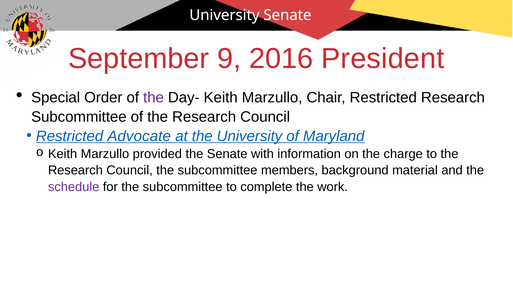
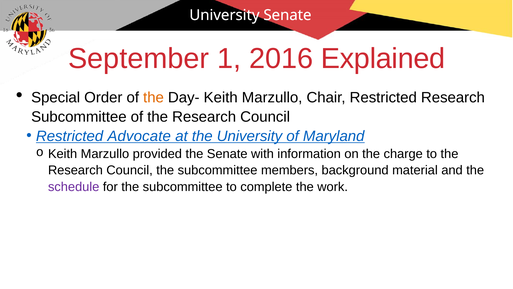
9: 9 -> 1
President: President -> Explained
the at (154, 98) colour: purple -> orange
